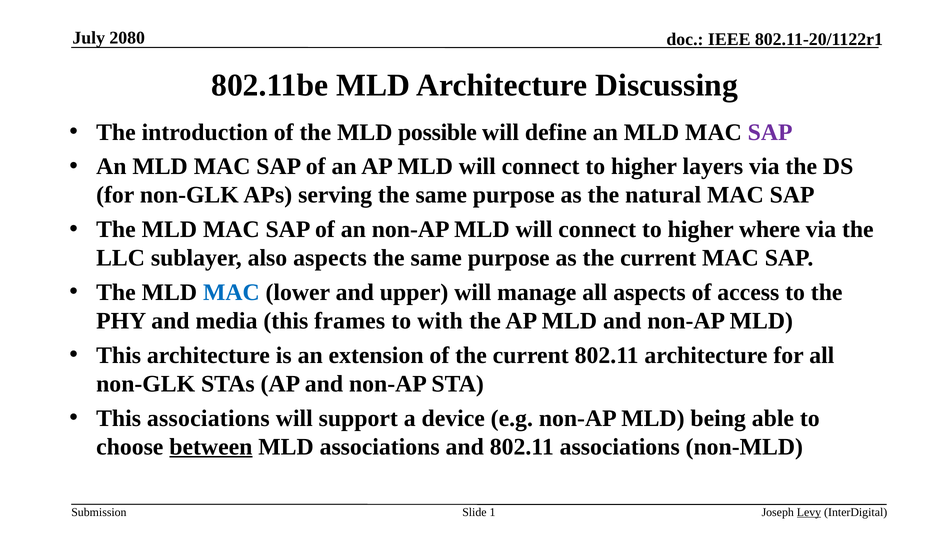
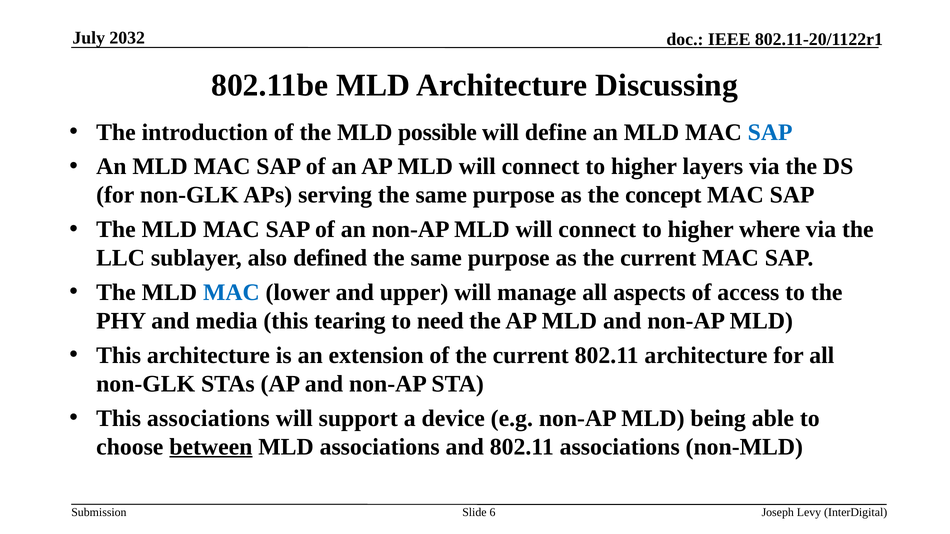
2080: 2080 -> 2032
SAP at (770, 132) colour: purple -> blue
natural: natural -> concept
also aspects: aspects -> defined
frames: frames -> tearing
with: with -> need
1: 1 -> 6
Levy underline: present -> none
